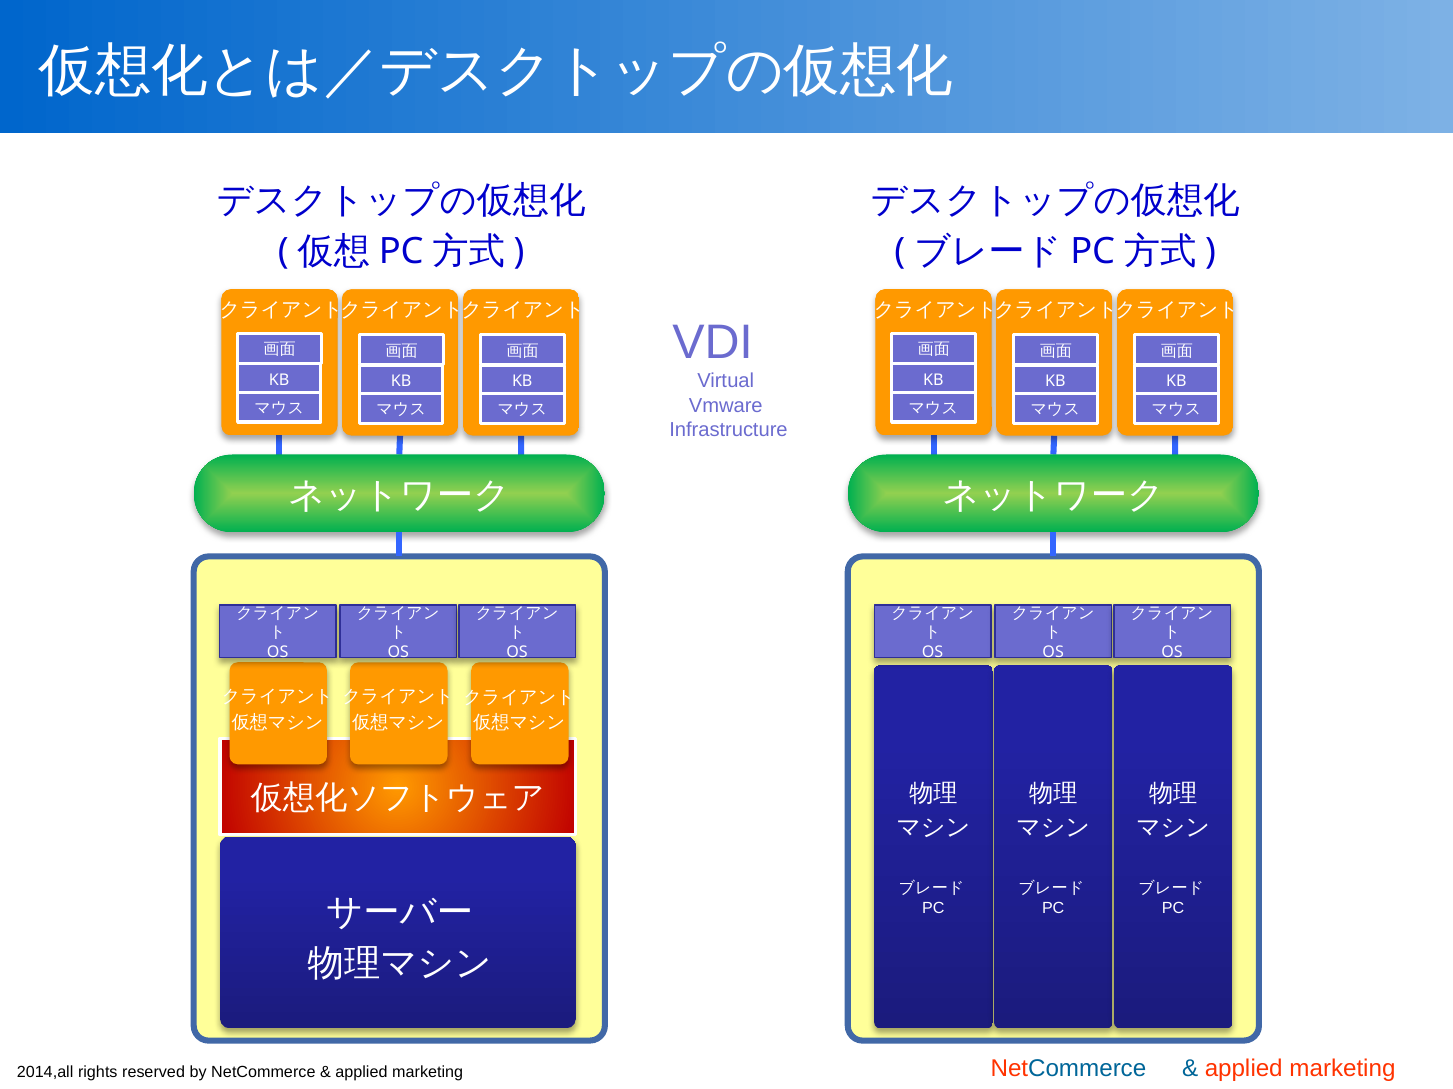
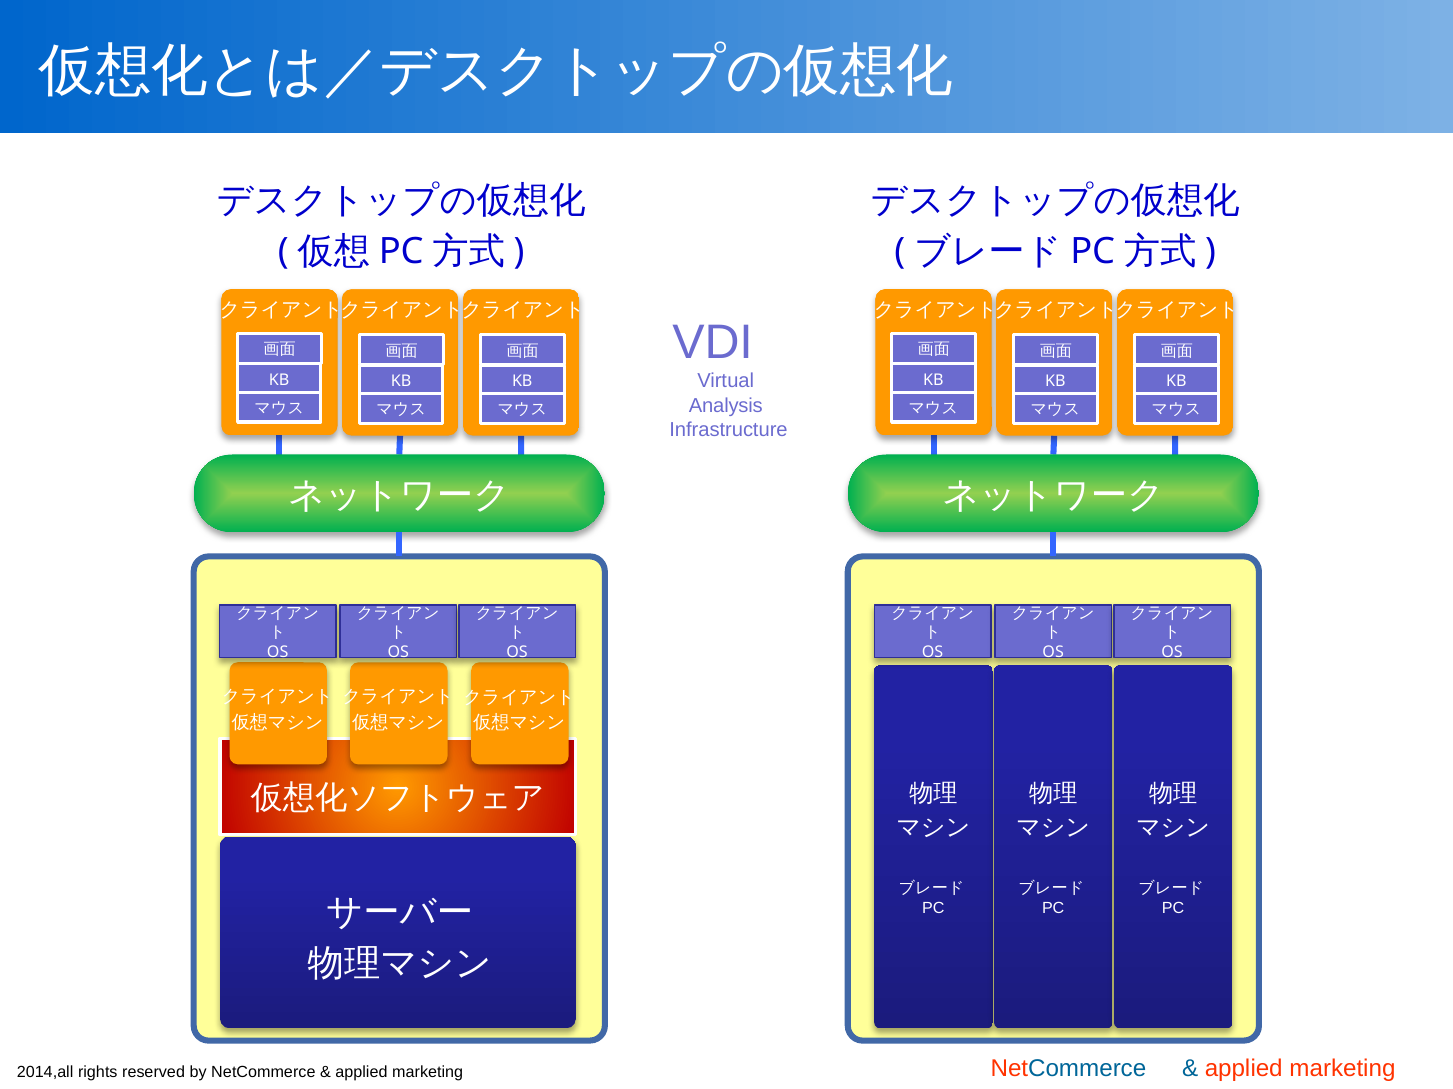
Vmware: Vmware -> Analysis
